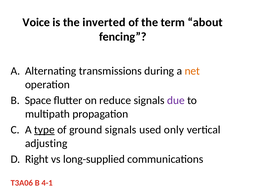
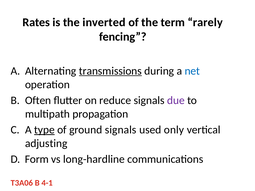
Voice: Voice -> Rates
about: about -> rarely
transmissions underline: none -> present
net colour: orange -> blue
Space: Space -> Often
Right: Right -> Form
long-supplied: long-supplied -> long-hardline
